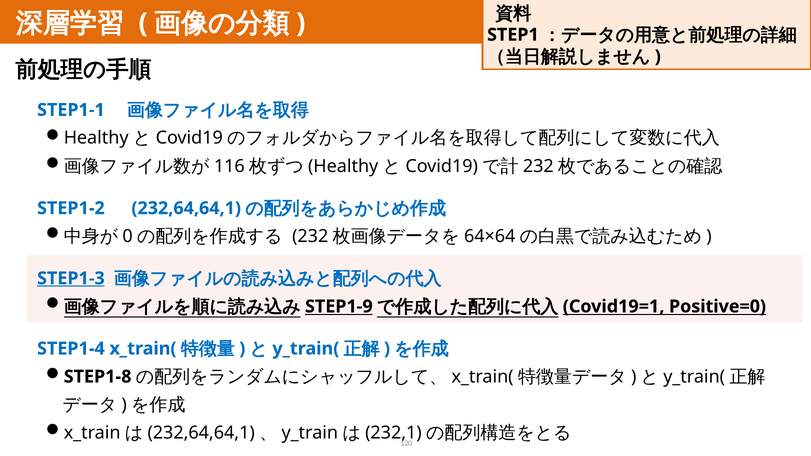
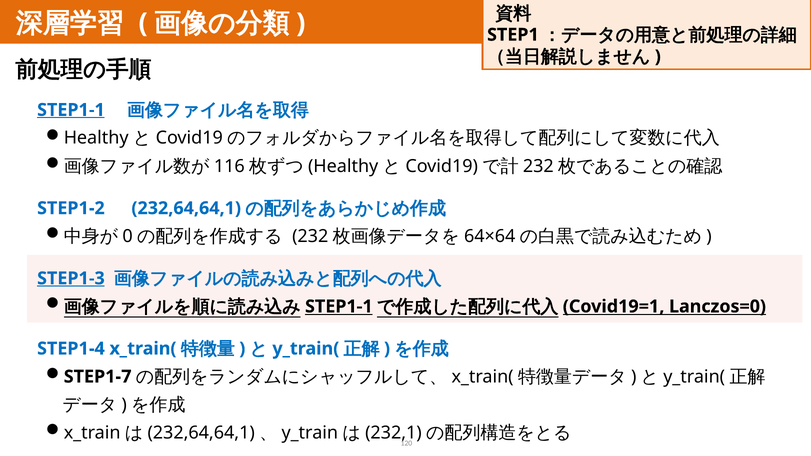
STEP1-1 at (71, 110) underline: none -> present
STEP1-9 at (339, 307): STEP1-9 -> STEP1-1
Positive=0: Positive=0 -> Lanczos=0
STEP1-8: STEP1-8 -> STEP1-7
